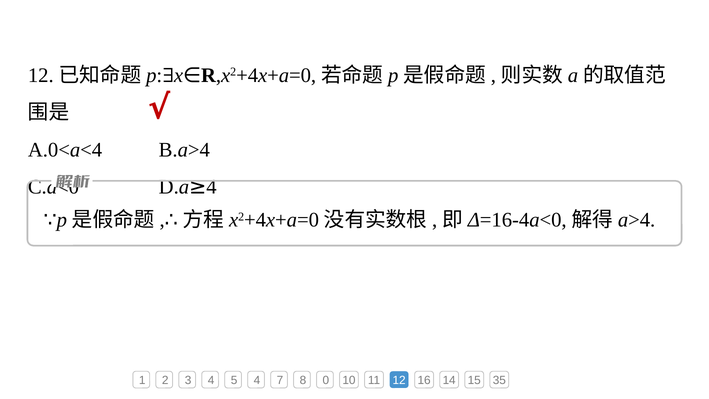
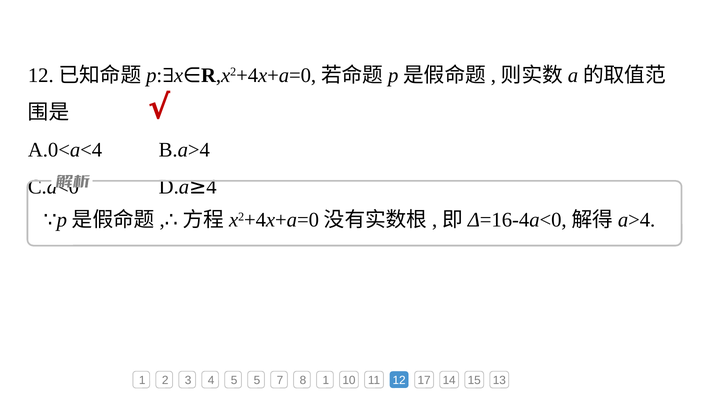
5 4: 4 -> 5
8 0: 0 -> 1
16: 16 -> 17
35: 35 -> 13
